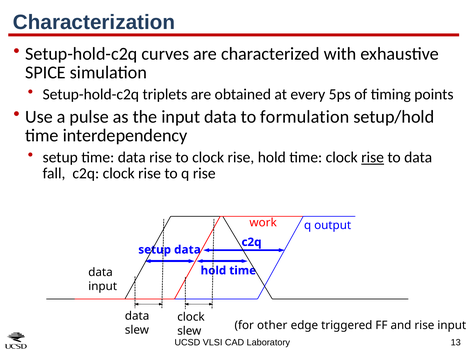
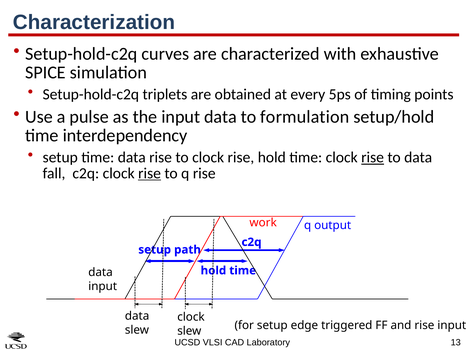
rise at (150, 173) underline: none -> present
setup data: data -> path
for other: other -> setup
